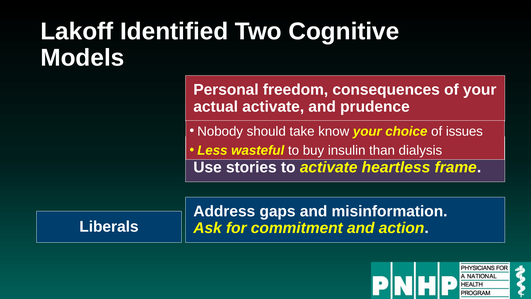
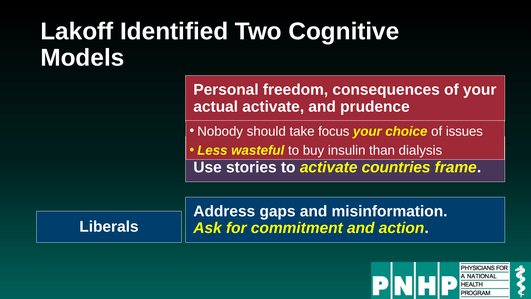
know: know -> focus
heartless: heartless -> countries
